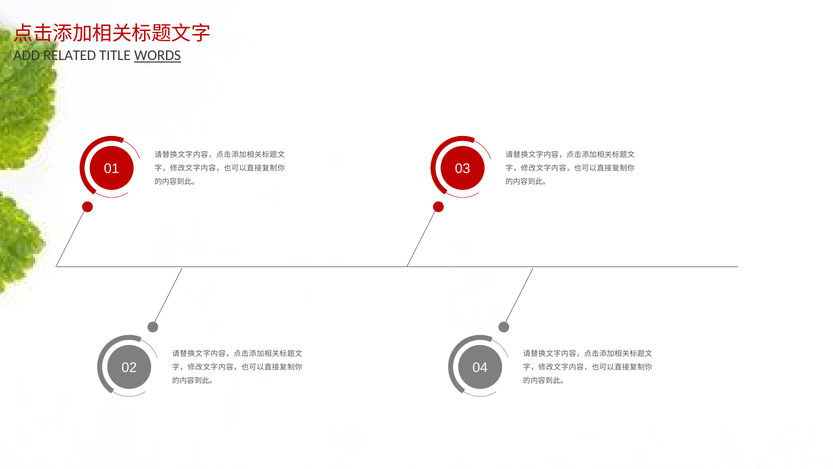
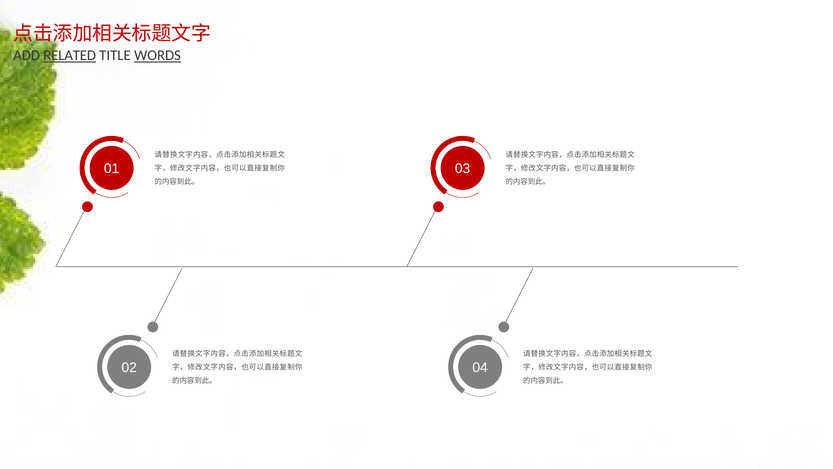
RELATED underline: none -> present
